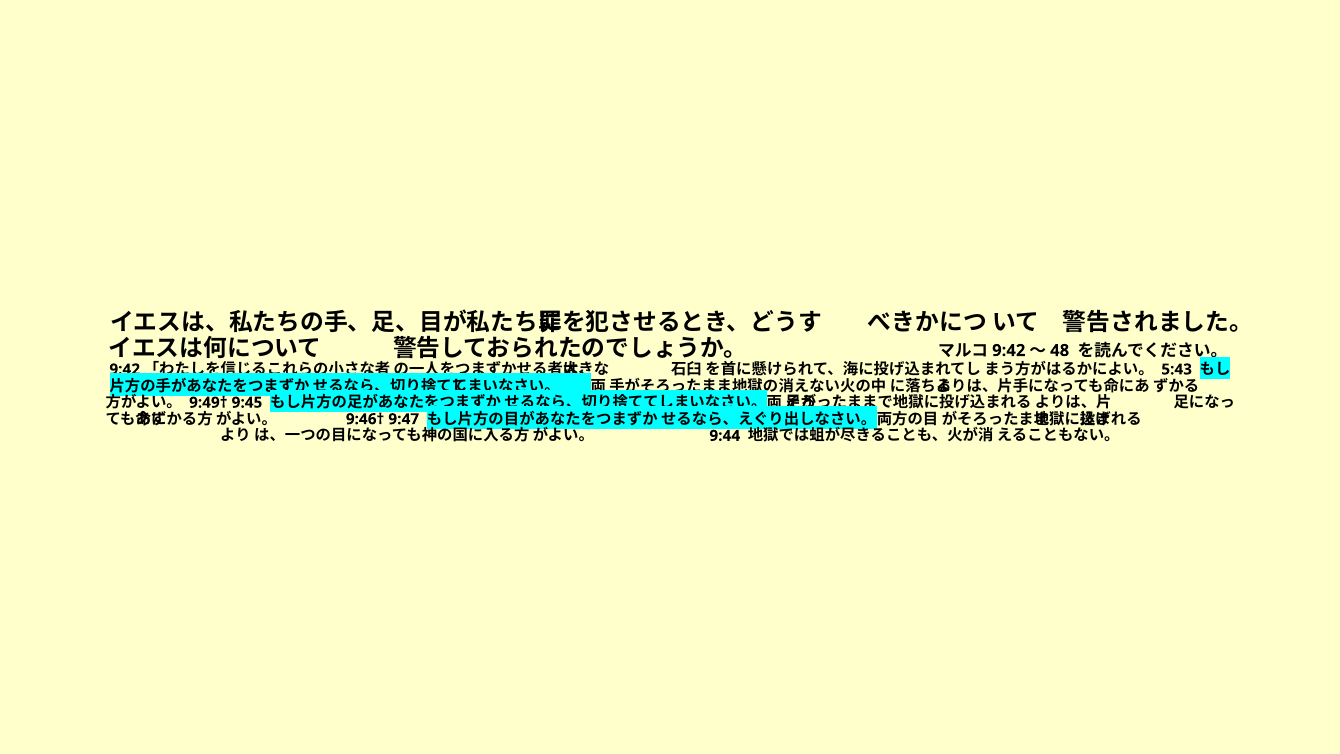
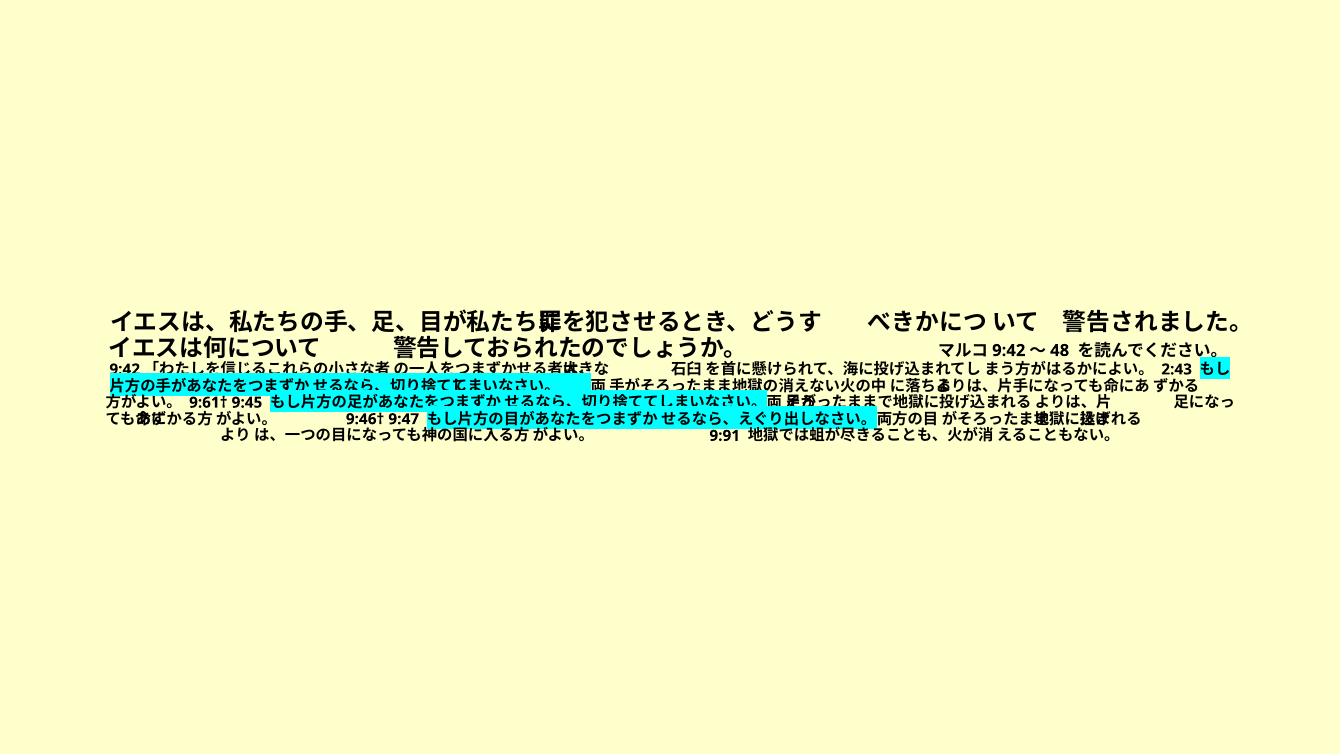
5:43: 5:43 -> 2:43
9:49†: 9:49† -> 9:61†
9:44: 9:44 -> 9:91
